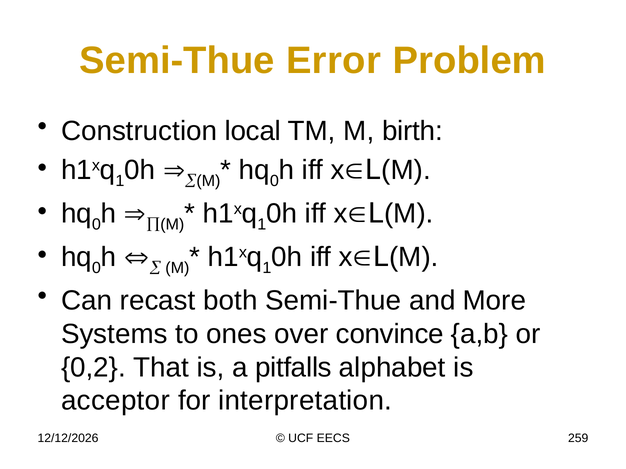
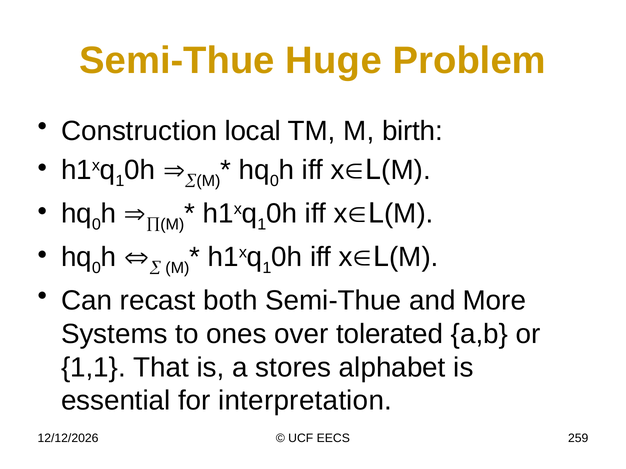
Error: Error -> Huge
convince: convince -> tolerated
0,2: 0,2 -> 1,1
pitfalls: pitfalls -> stores
acceptor: acceptor -> essential
